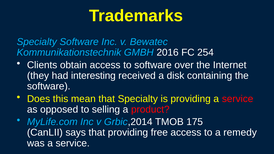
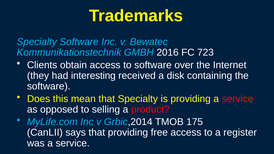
254: 254 -> 723
remedy: remedy -> register
